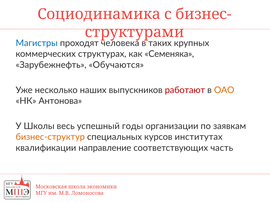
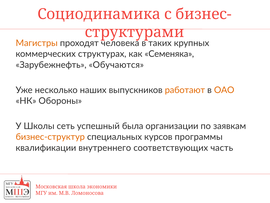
Магистры colour: blue -> orange
работают colour: red -> orange
Антонова: Антонова -> Обороны
весь: весь -> сеть
годы: годы -> была
институтах: институтах -> программы
направление: направление -> внутреннего
